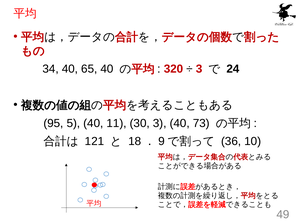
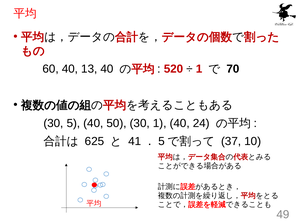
34: 34 -> 60
65: 65 -> 13
320: 320 -> 520
3 at (199, 69): 3 -> 1
24: 24 -> 70
95 at (53, 123): 95 -> 30
11: 11 -> 50
30 3: 3 -> 1
73: 73 -> 24
121: 121 -> 625
18: 18 -> 41
9 at (162, 142): 9 -> 5
36: 36 -> 37
